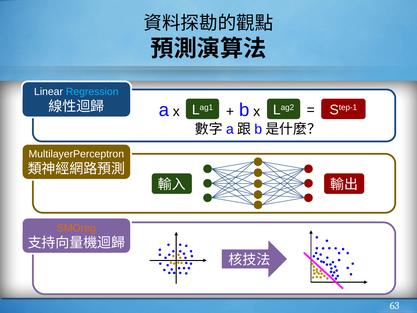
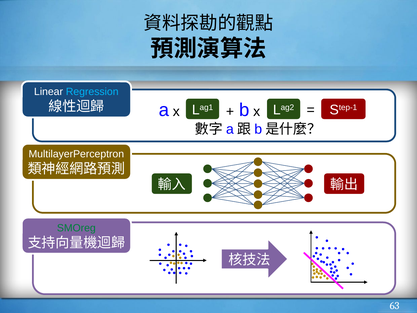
SMOreg colour: orange -> green
